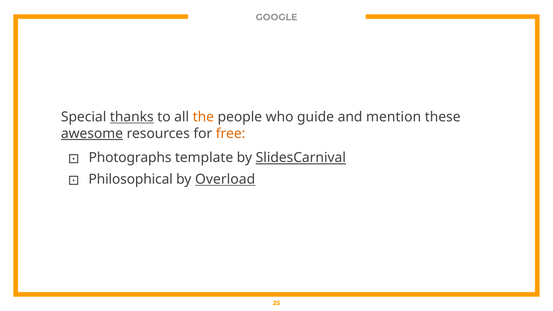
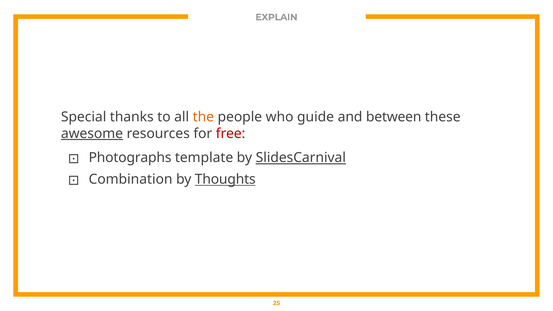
GOOGLE: GOOGLE -> EXPLAIN
thanks underline: present -> none
mention: mention -> between
free colour: orange -> red
Philosophical: Philosophical -> Combination
Overload: Overload -> Thoughts
